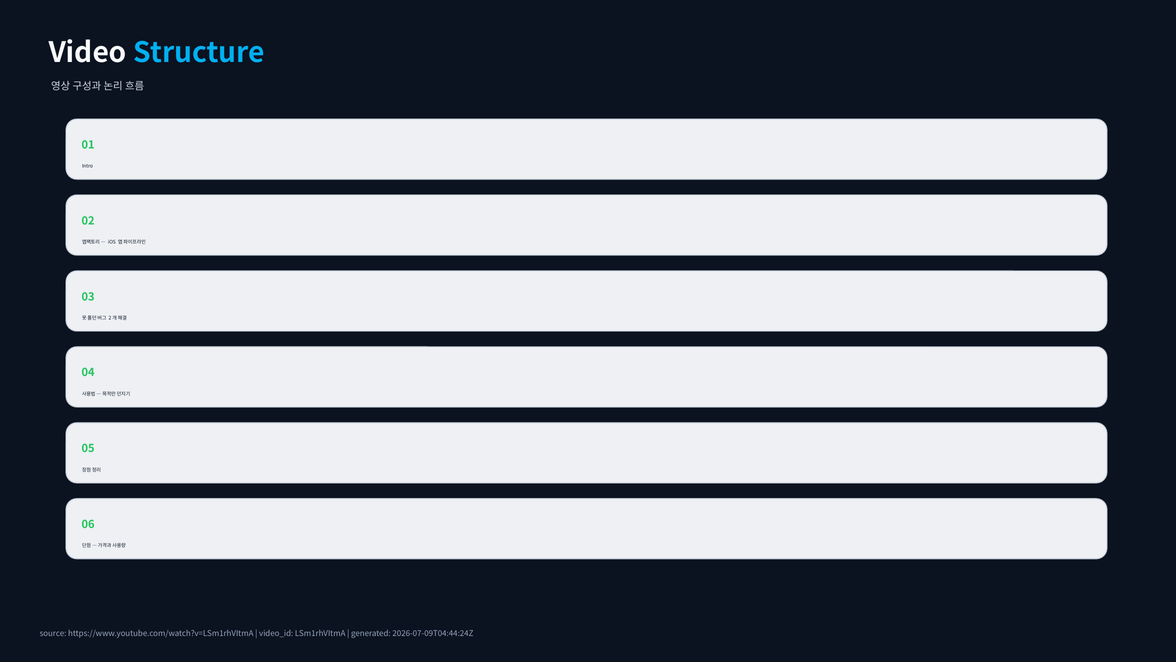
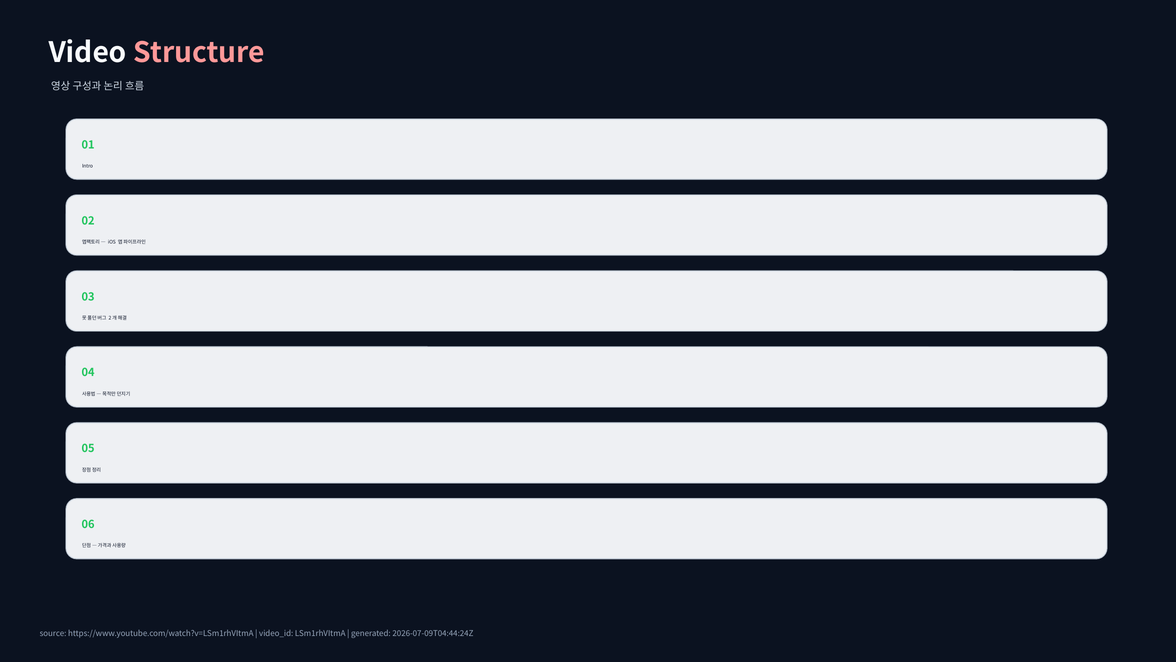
Structure colour: light blue -> pink
